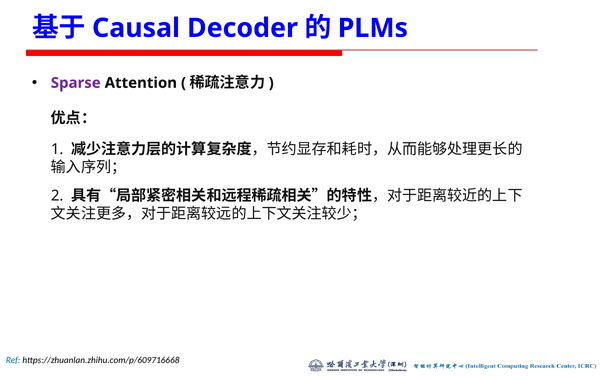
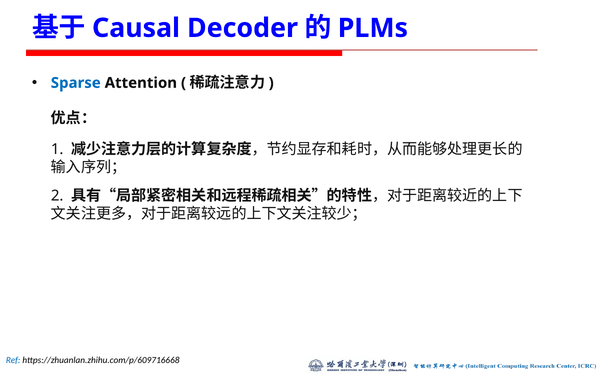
Sparse colour: purple -> blue
